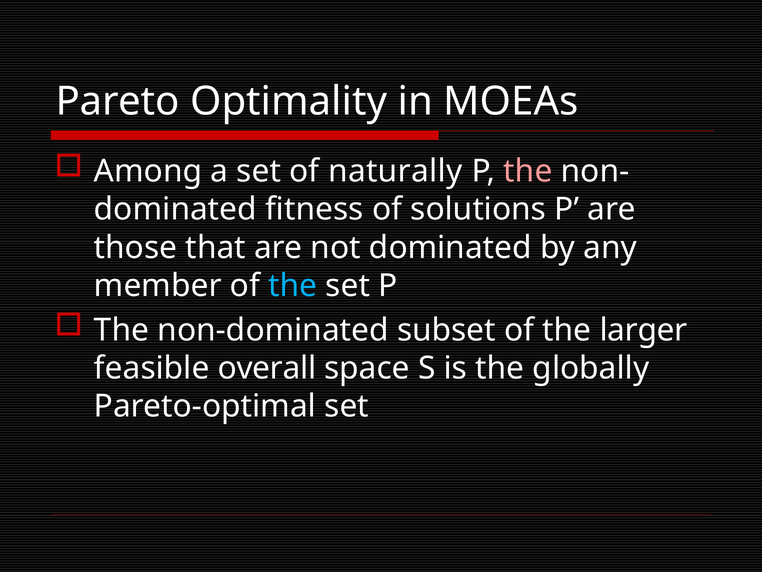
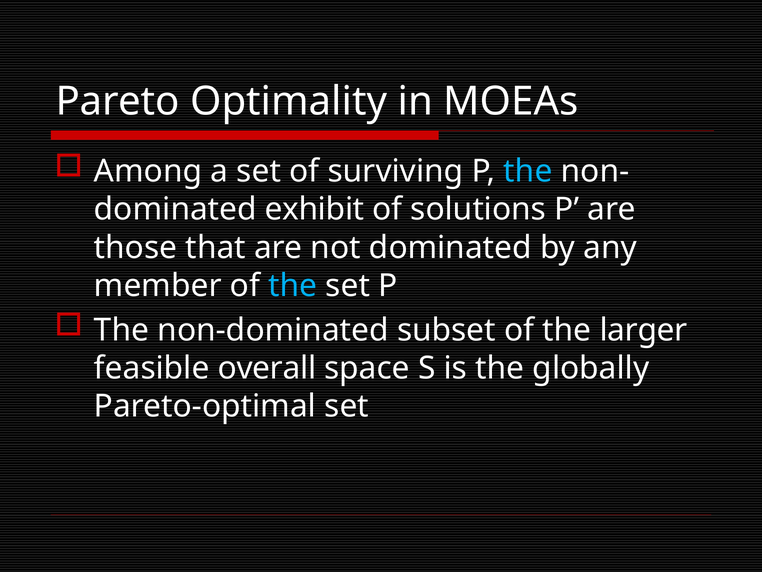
naturally: naturally -> surviving
the at (528, 171) colour: pink -> light blue
fitness: fitness -> exhibit
